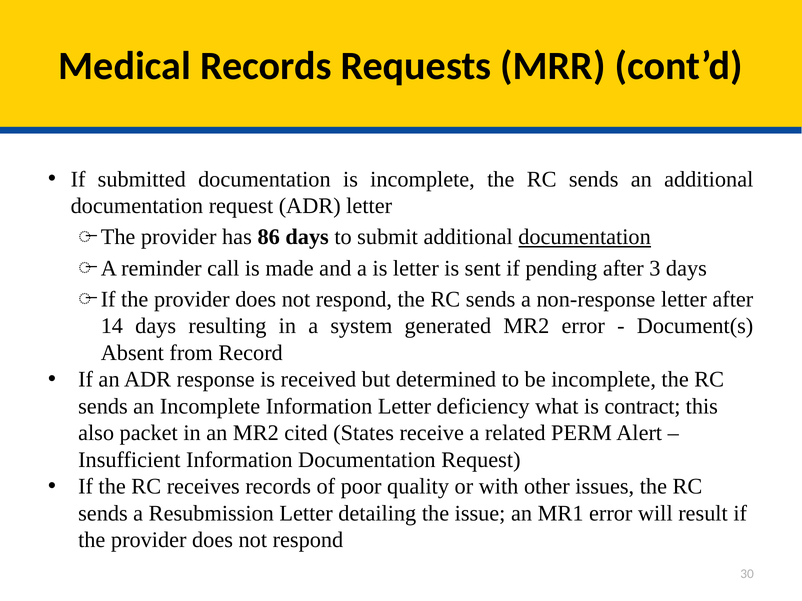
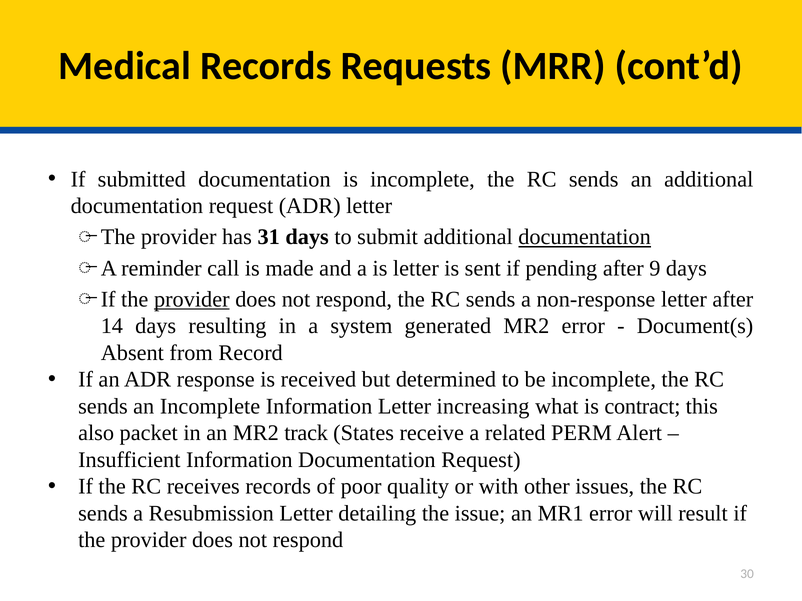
86: 86 -> 31
3: 3 -> 9
provider at (192, 300) underline: none -> present
deficiency: deficiency -> increasing
cited: cited -> track
